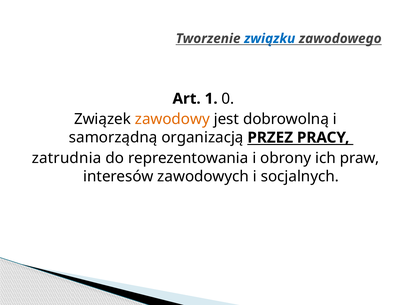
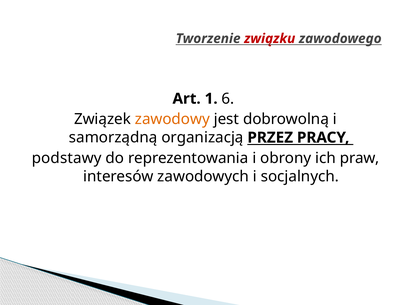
związku colour: blue -> red
0: 0 -> 6
zatrudnia: zatrudnia -> podstawy
